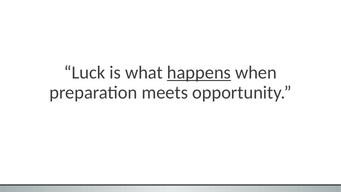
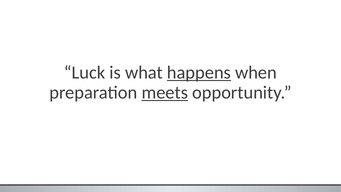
meets underline: none -> present
